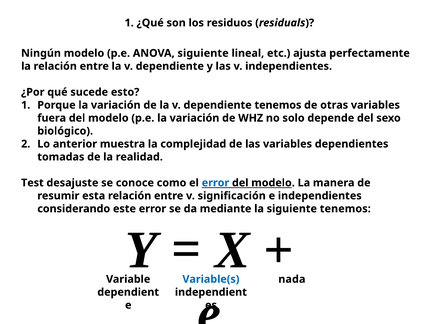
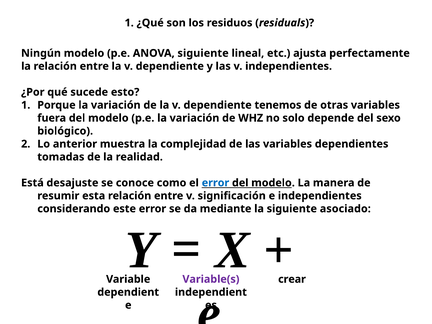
Test: Test -> Está
siguiente tenemos: tenemos -> asociado
Variable(s colour: blue -> purple
nada: nada -> crear
